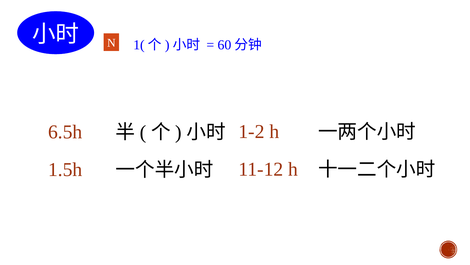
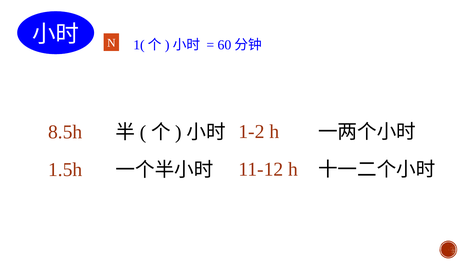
6.5h: 6.5h -> 8.5h
